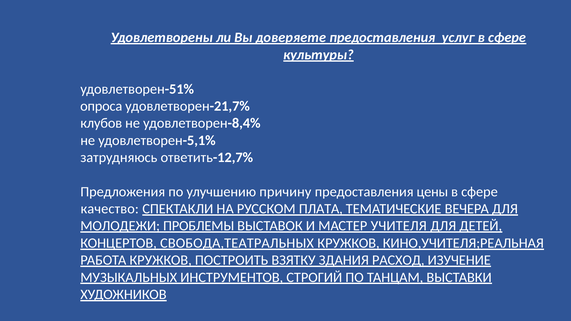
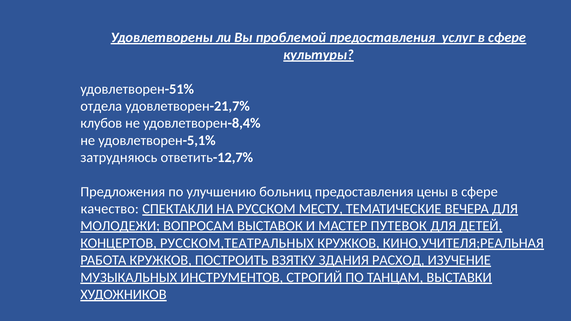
доверяете: доверяете -> проблемой
опроса: опроса -> отдела
причину: причину -> больниц
ПЛАТА: ПЛАТА -> МЕСТУ
ПРОБЛЕМЫ: ПРОБЛЕМЫ -> ВОПРОСАМ
УЧИТЕЛЯ: УЧИТЕЛЯ -> ПУТЕВОК
СВОБОДА,ТЕАТРАЛЬНЫХ: СВОБОДА,ТЕАТРАЛЬНЫХ -> РУССКОМ,ТЕАТРАЛЬНЫХ
